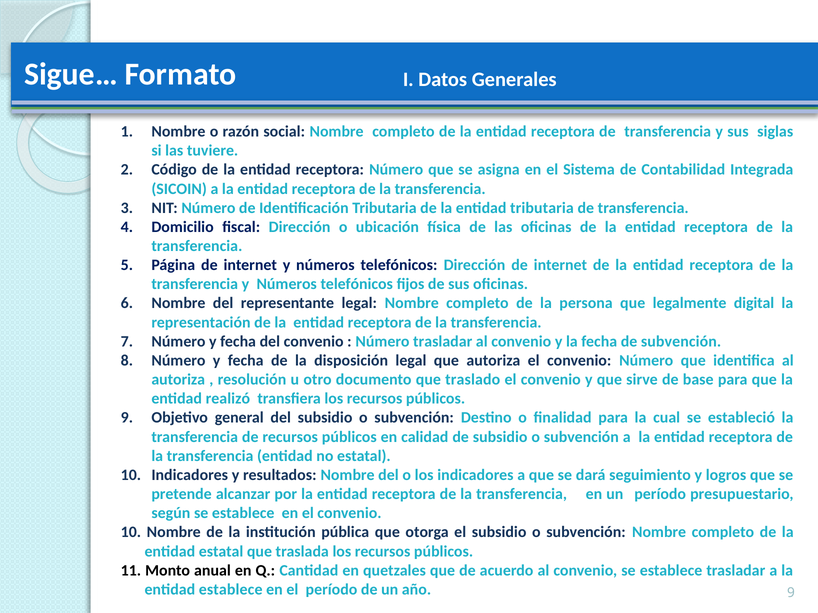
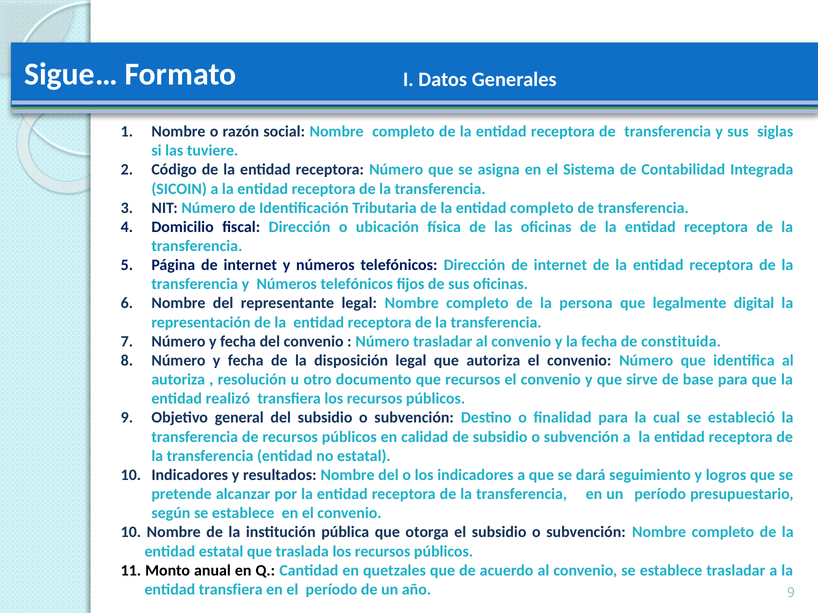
entidad tributaria: tributaria -> completo
de subvención: subvención -> constituida
que traslado: traslado -> recursos
entidad establece: establece -> transfiera
